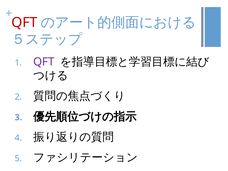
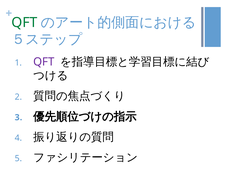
QFT at (24, 23) colour: red -> green
